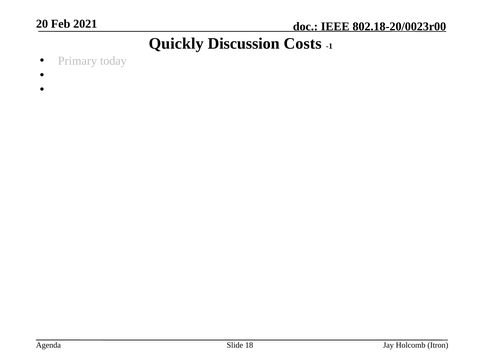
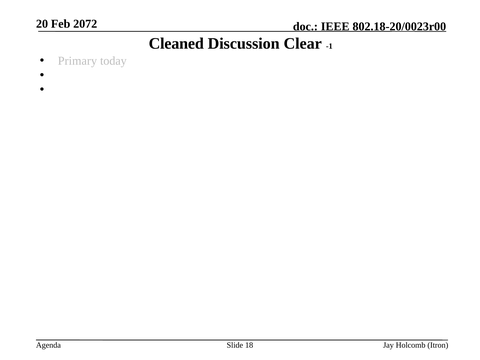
2021: 2021 -> 2072
Quickly: Quickly -> Cleaned
Costs: Costs -> Clear
